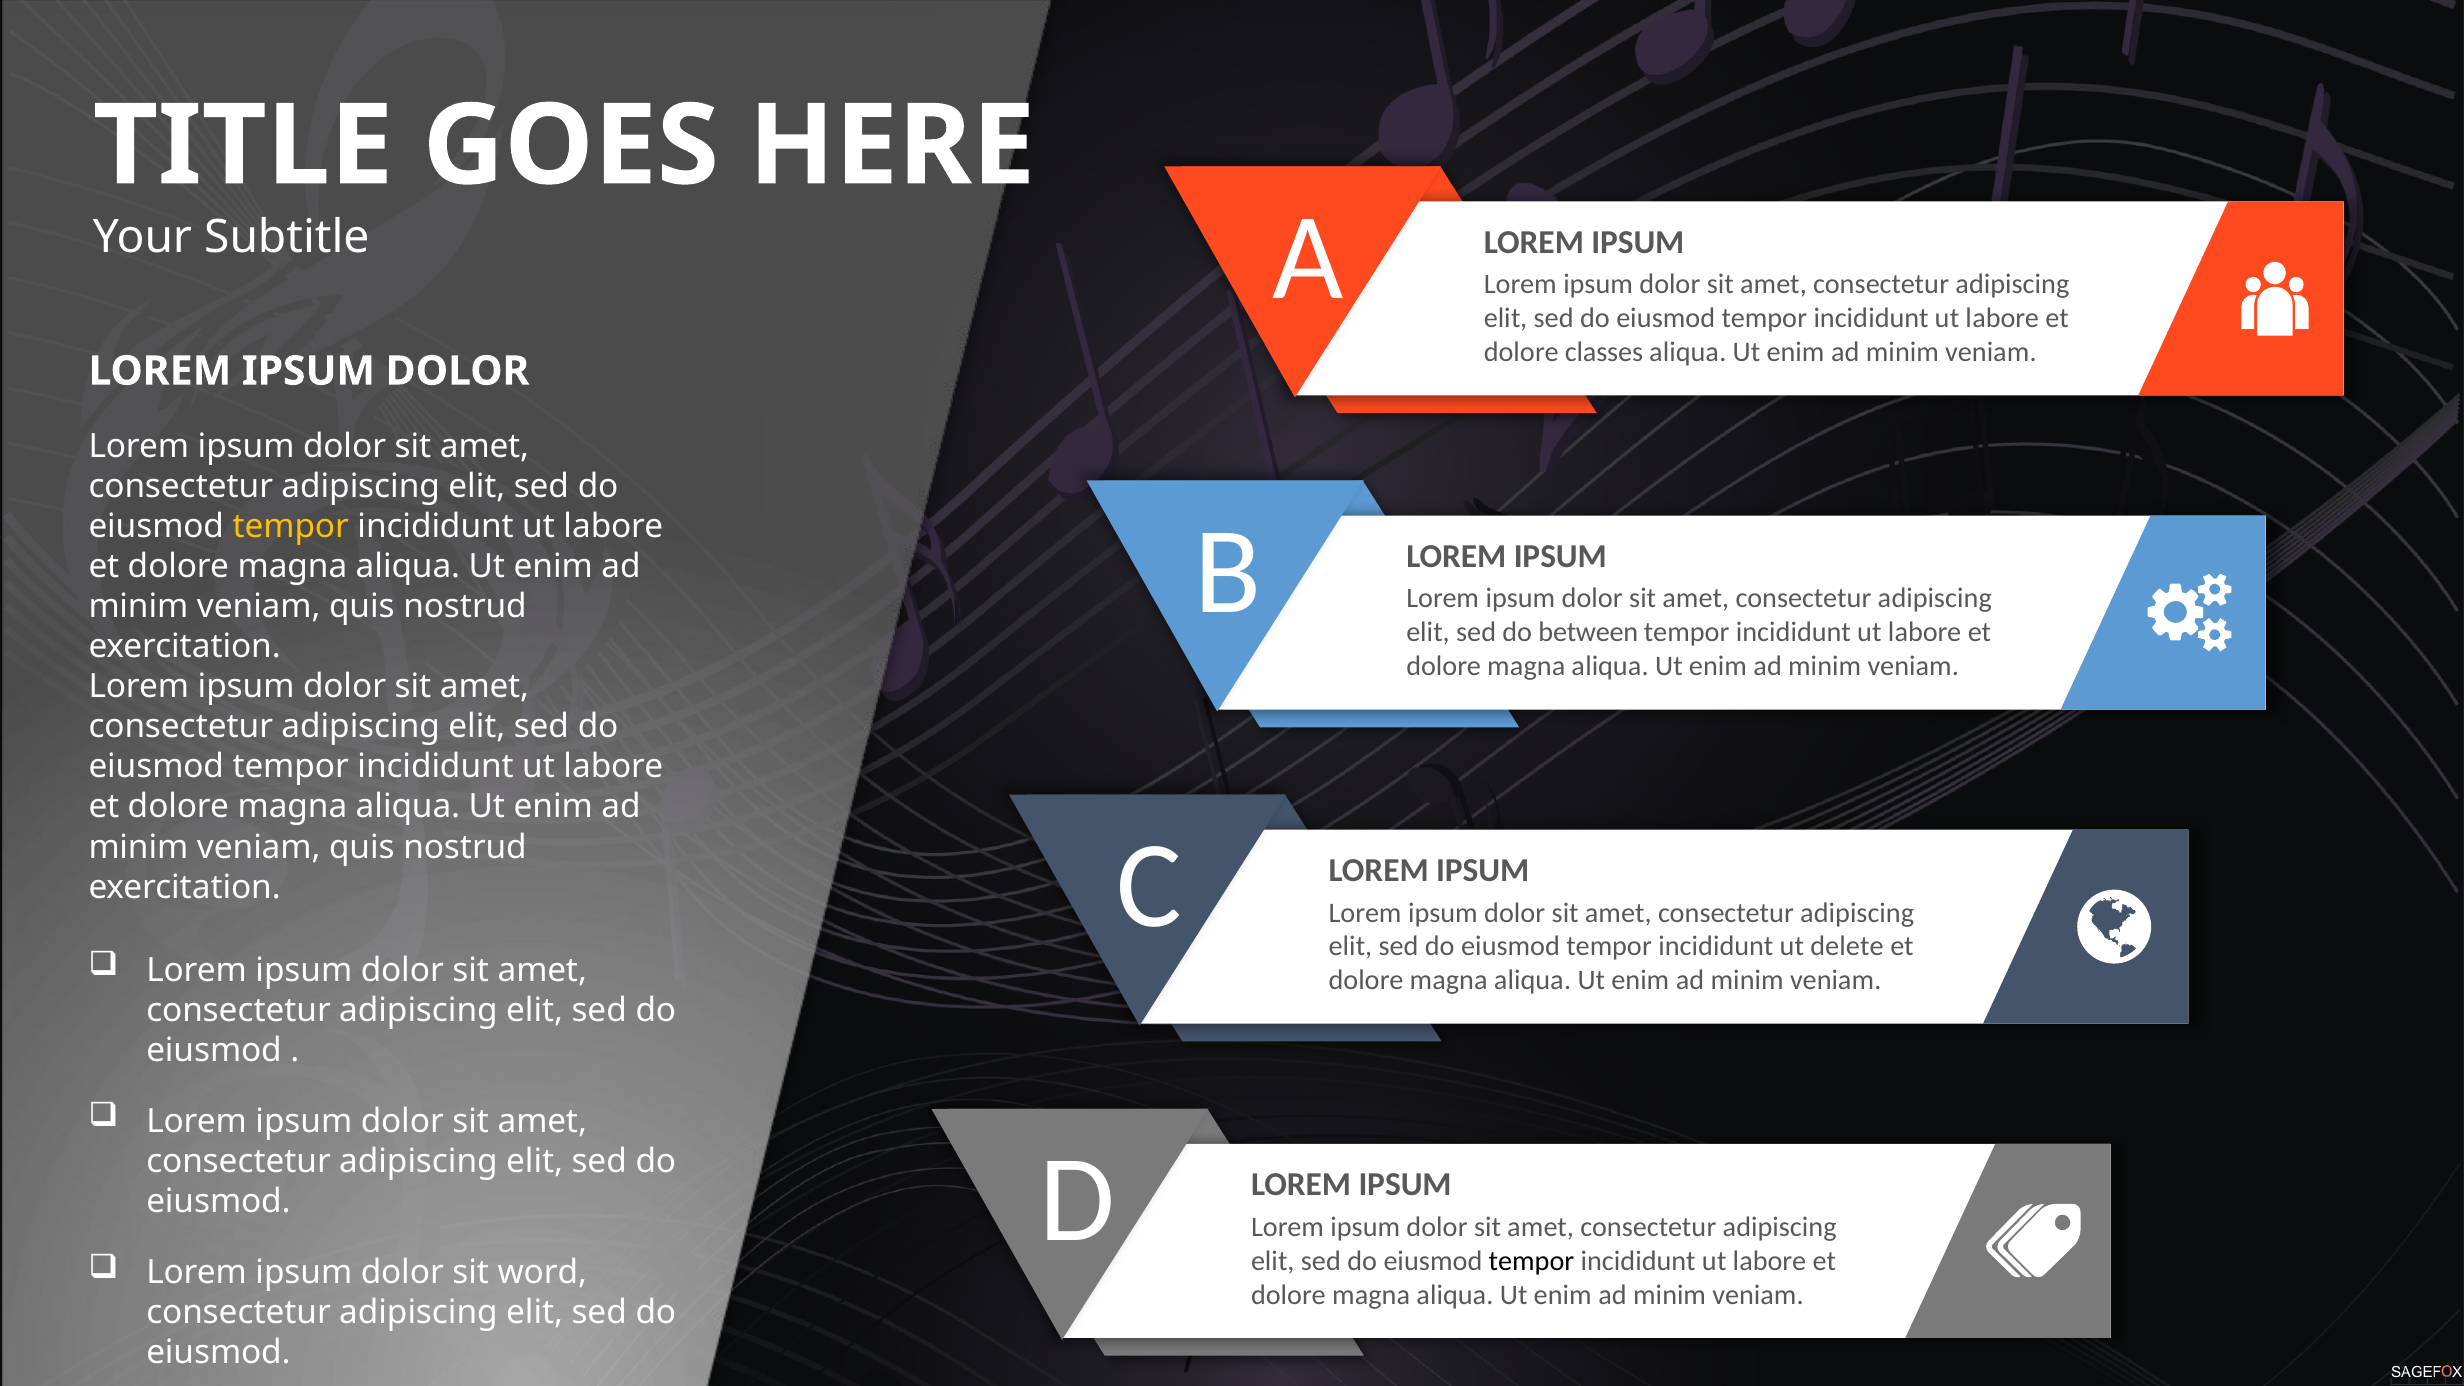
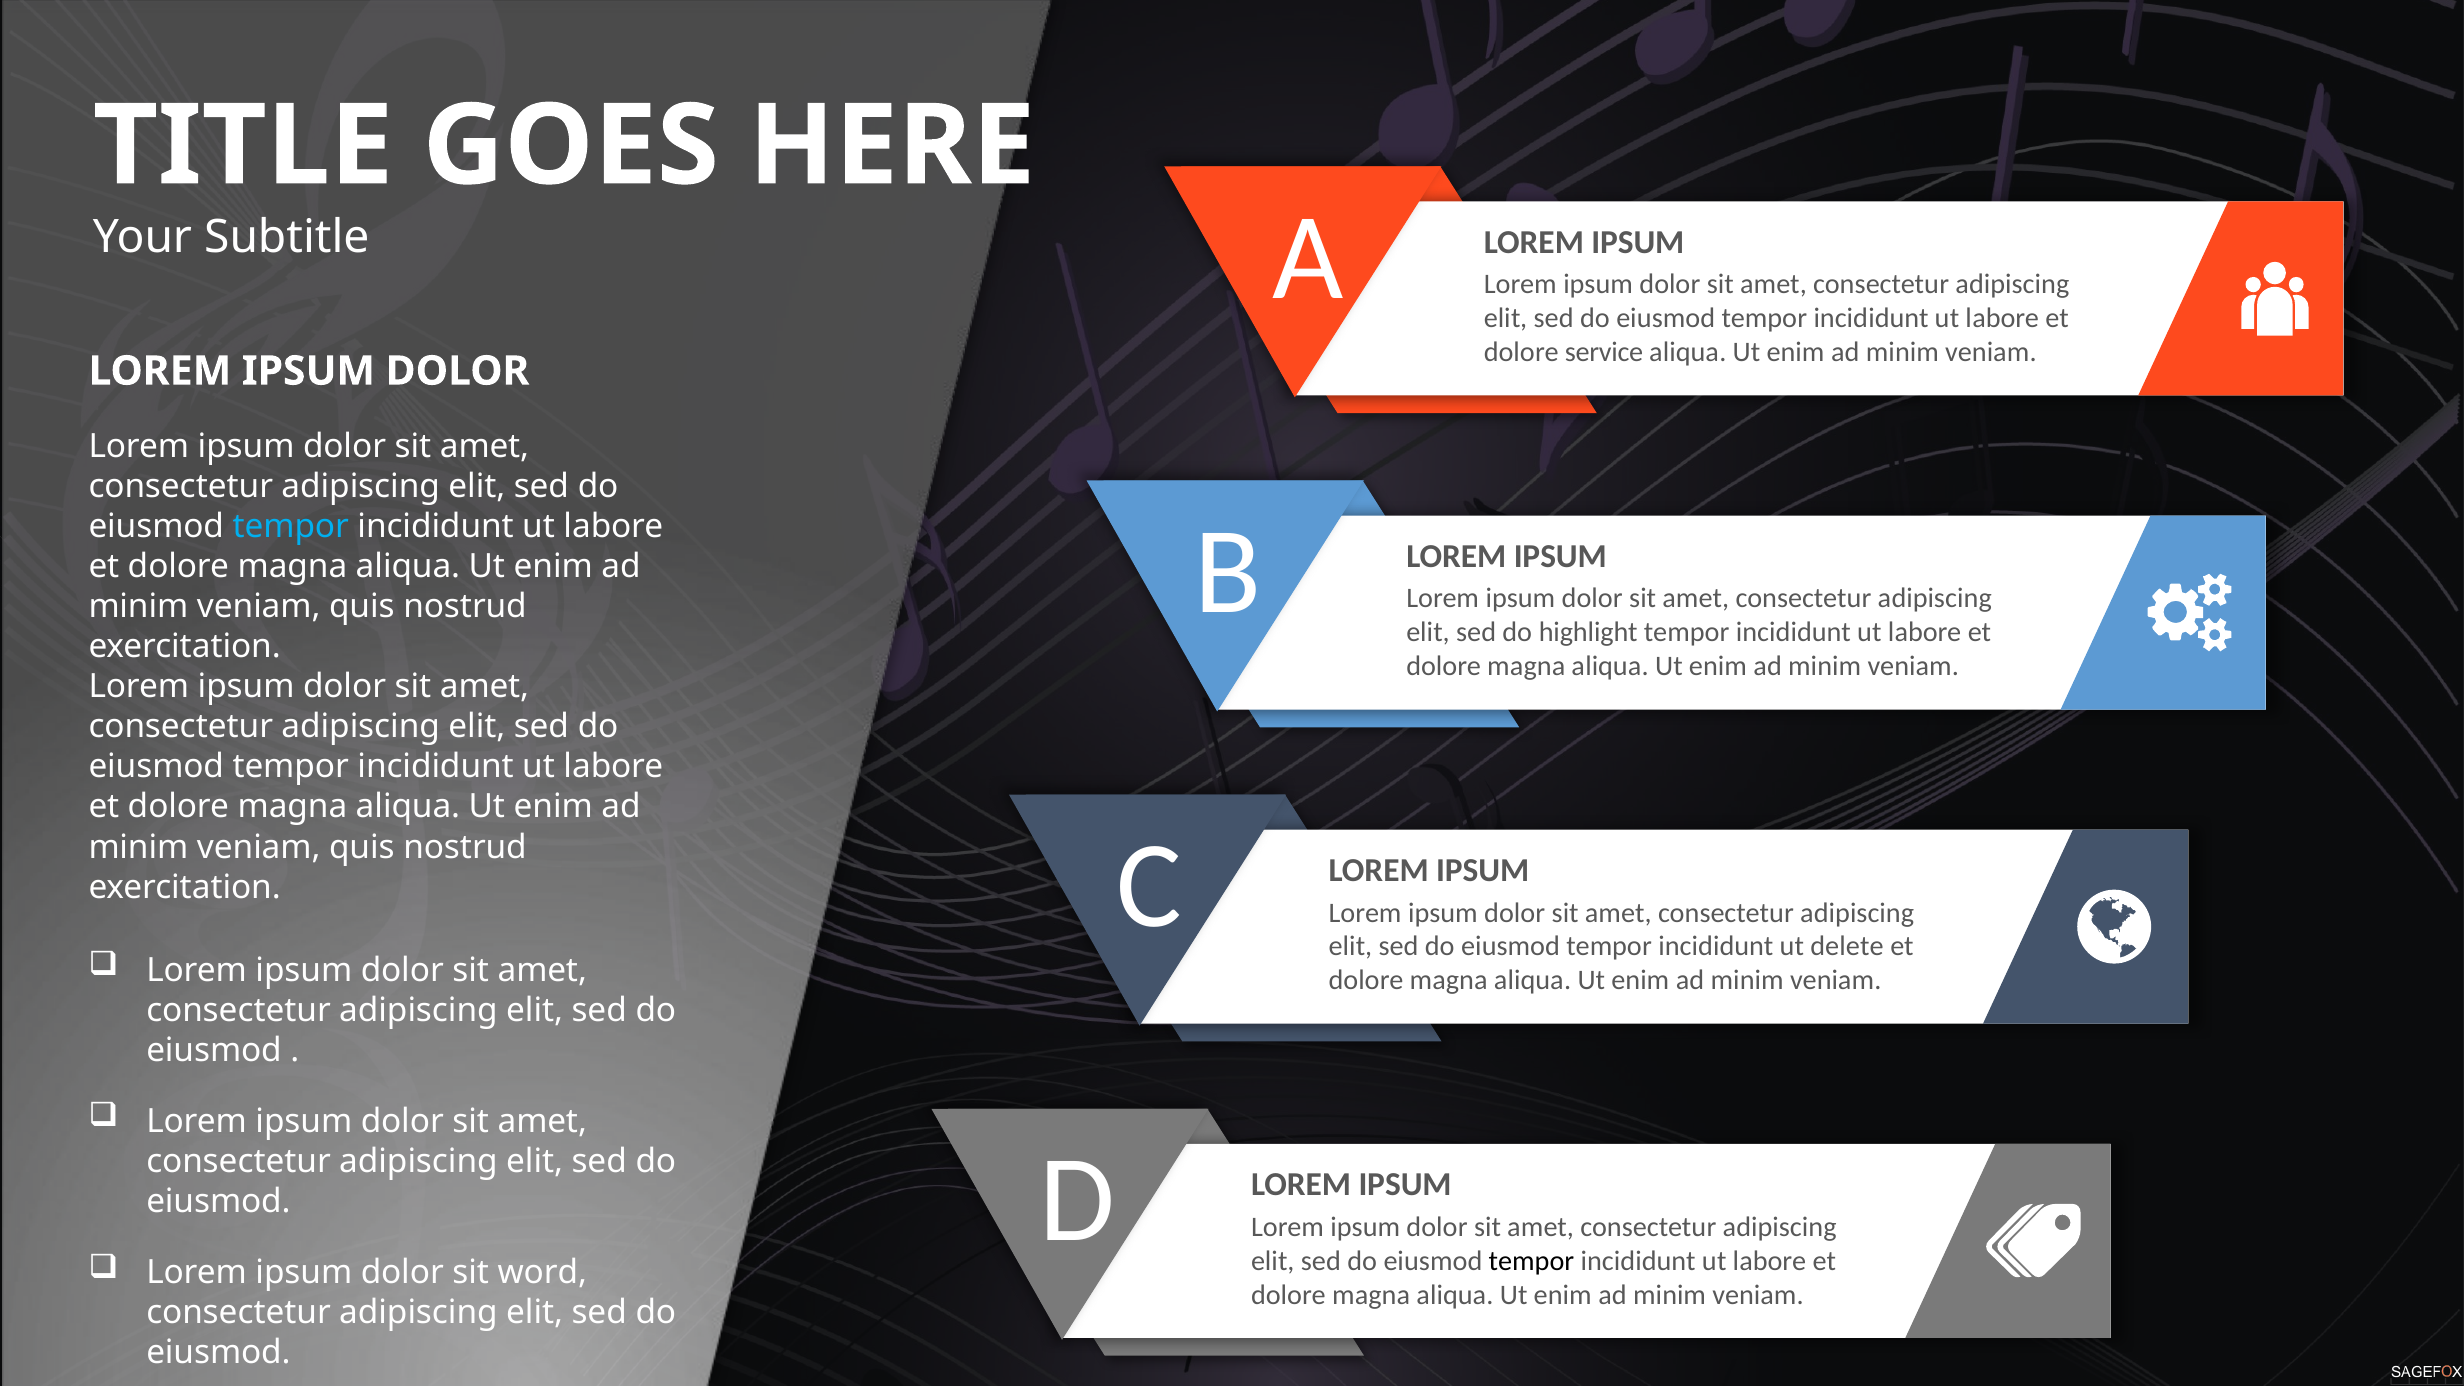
classes: classes -> service
tempor at (291, 526) colour: yellow -> light blue
between: between -> highlight
